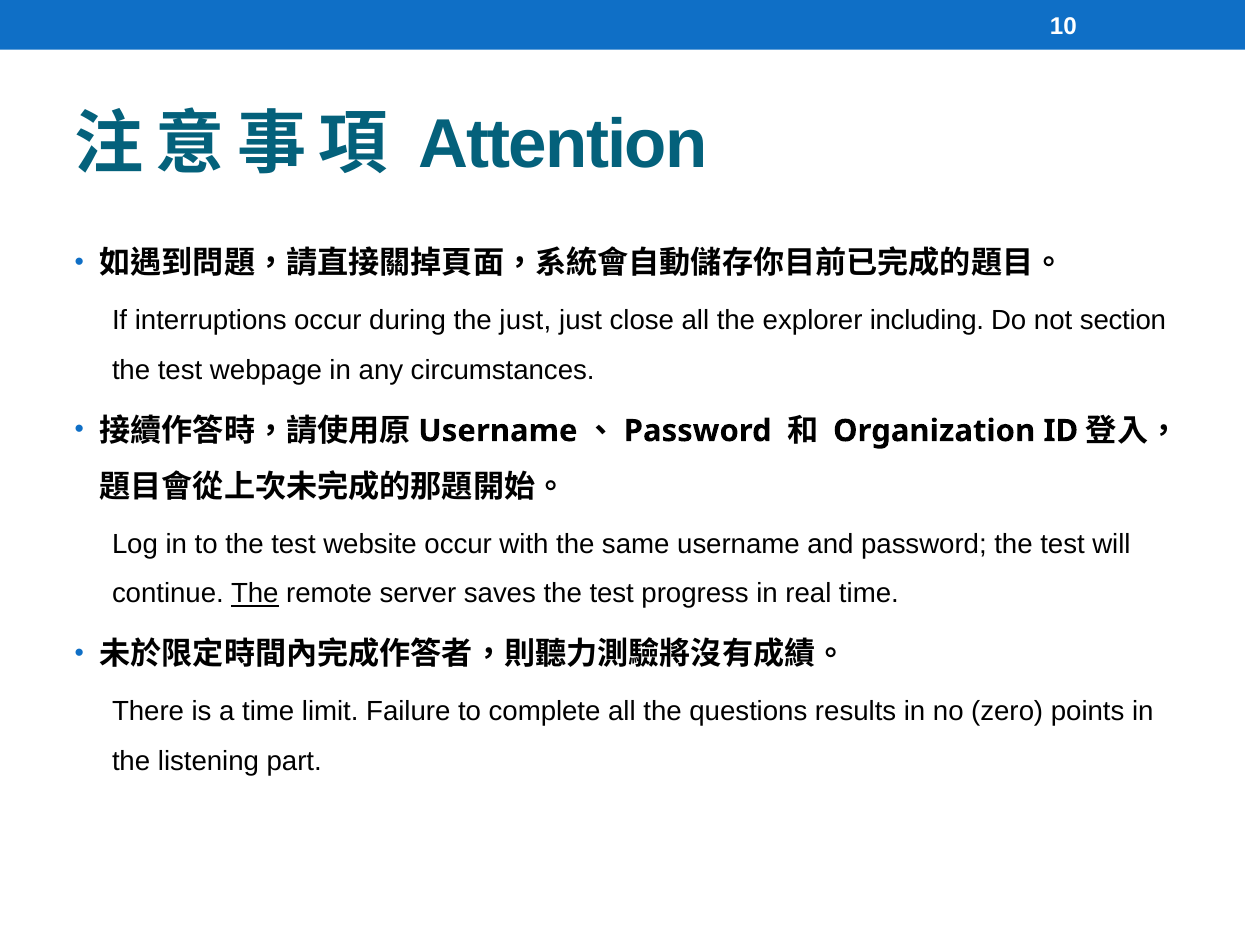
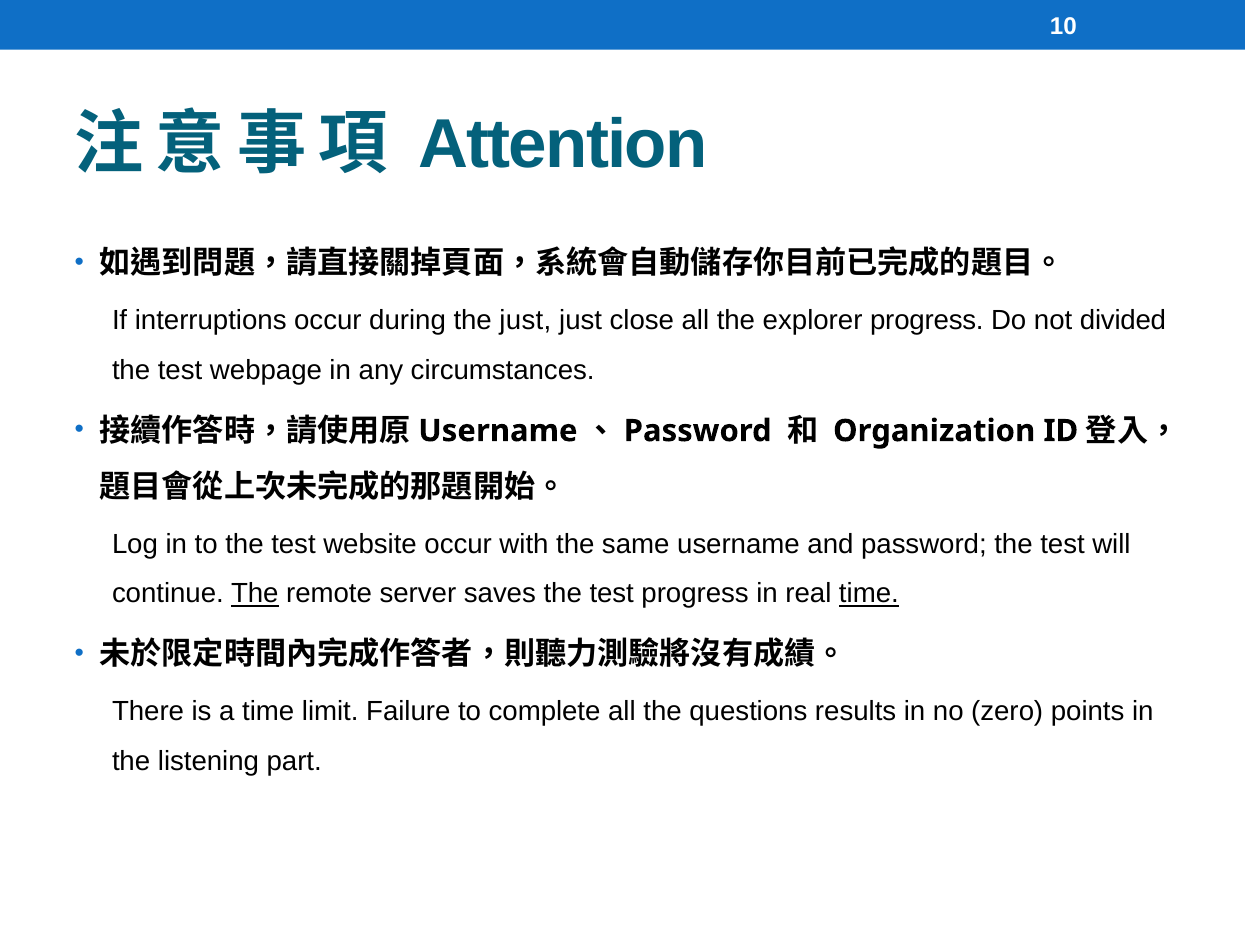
explorer including: including -> progress
section: section -> divided
time at (869, 594) underline: none -> present
